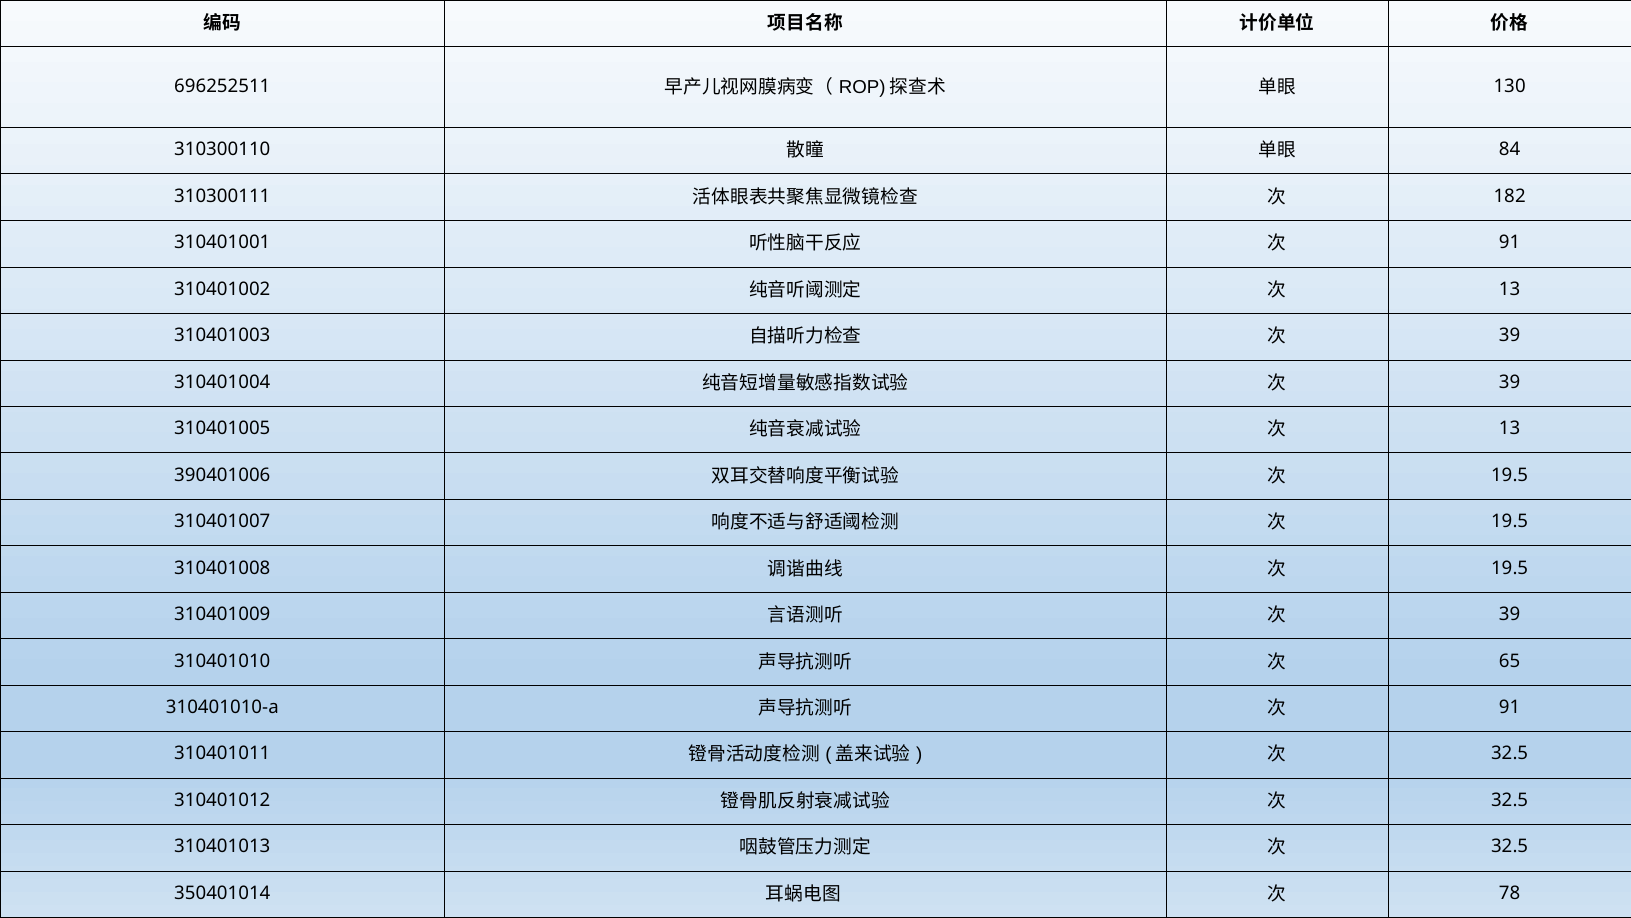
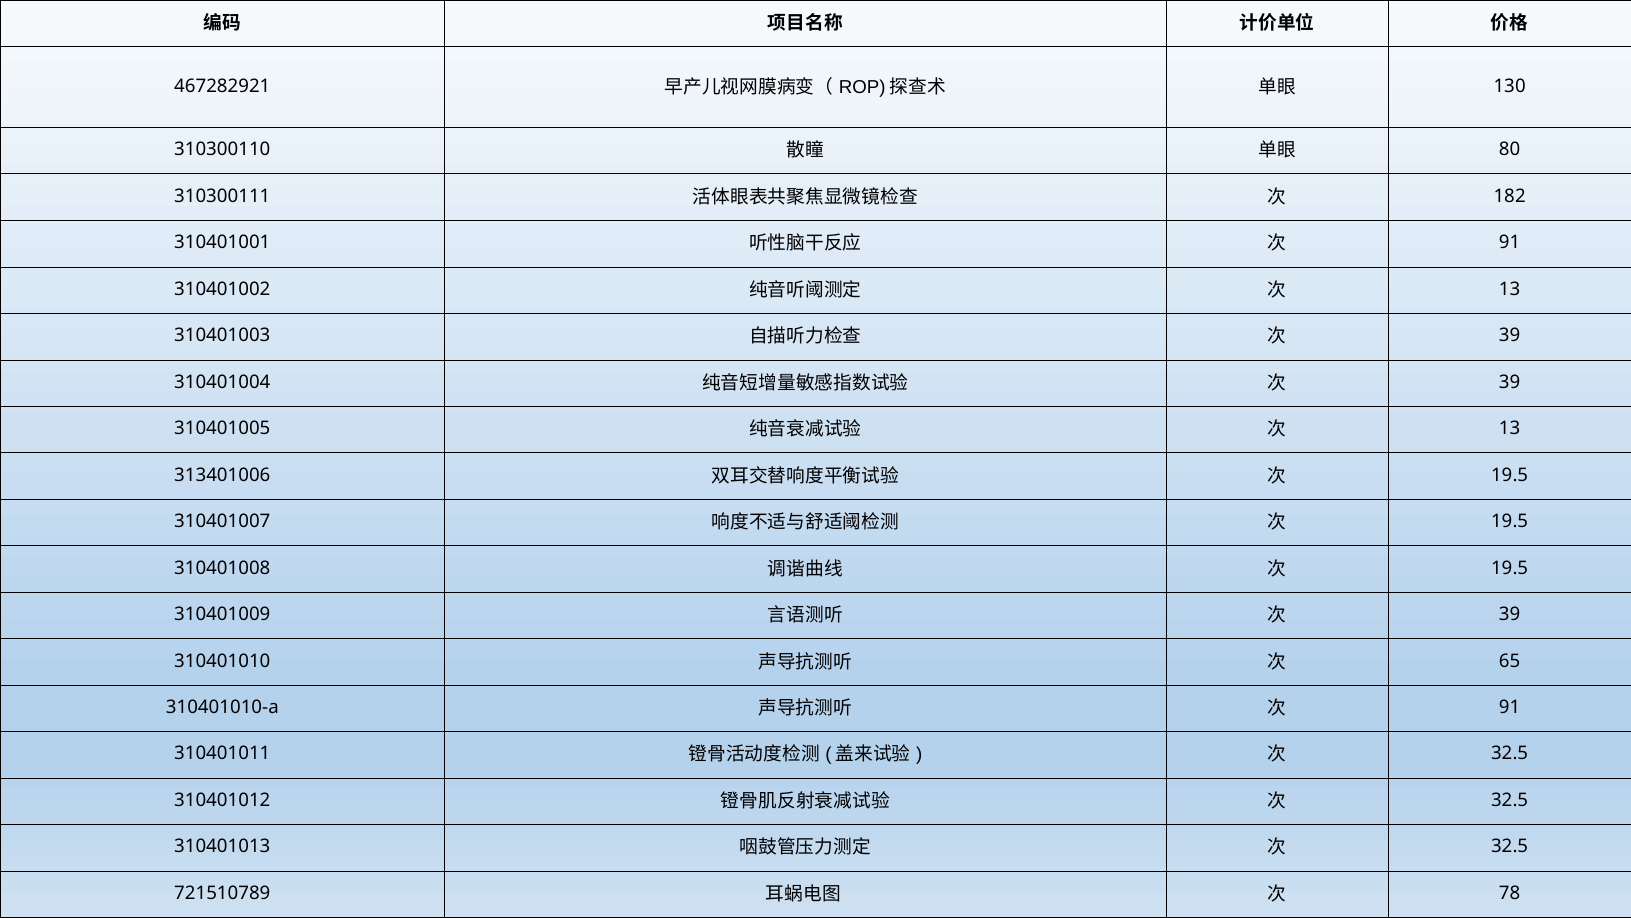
696252511: 696252511 -> 467282921
84: 84 -> 80
390401006: 390401006 -> 313401006
350401014: 350401014 -> 721510789
